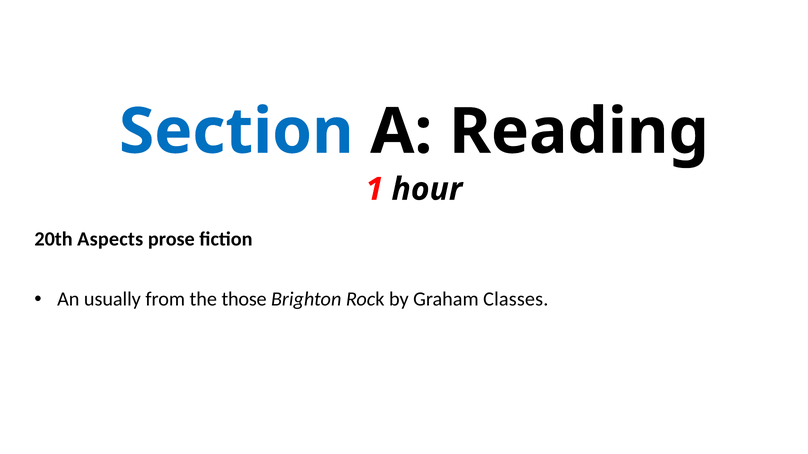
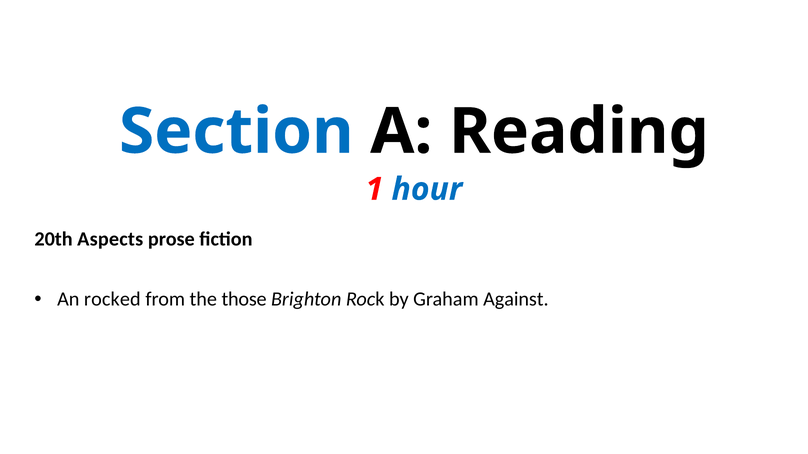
hour colour: black -> blue
usually: usually -> rocked
Classes: Classes -> Against
